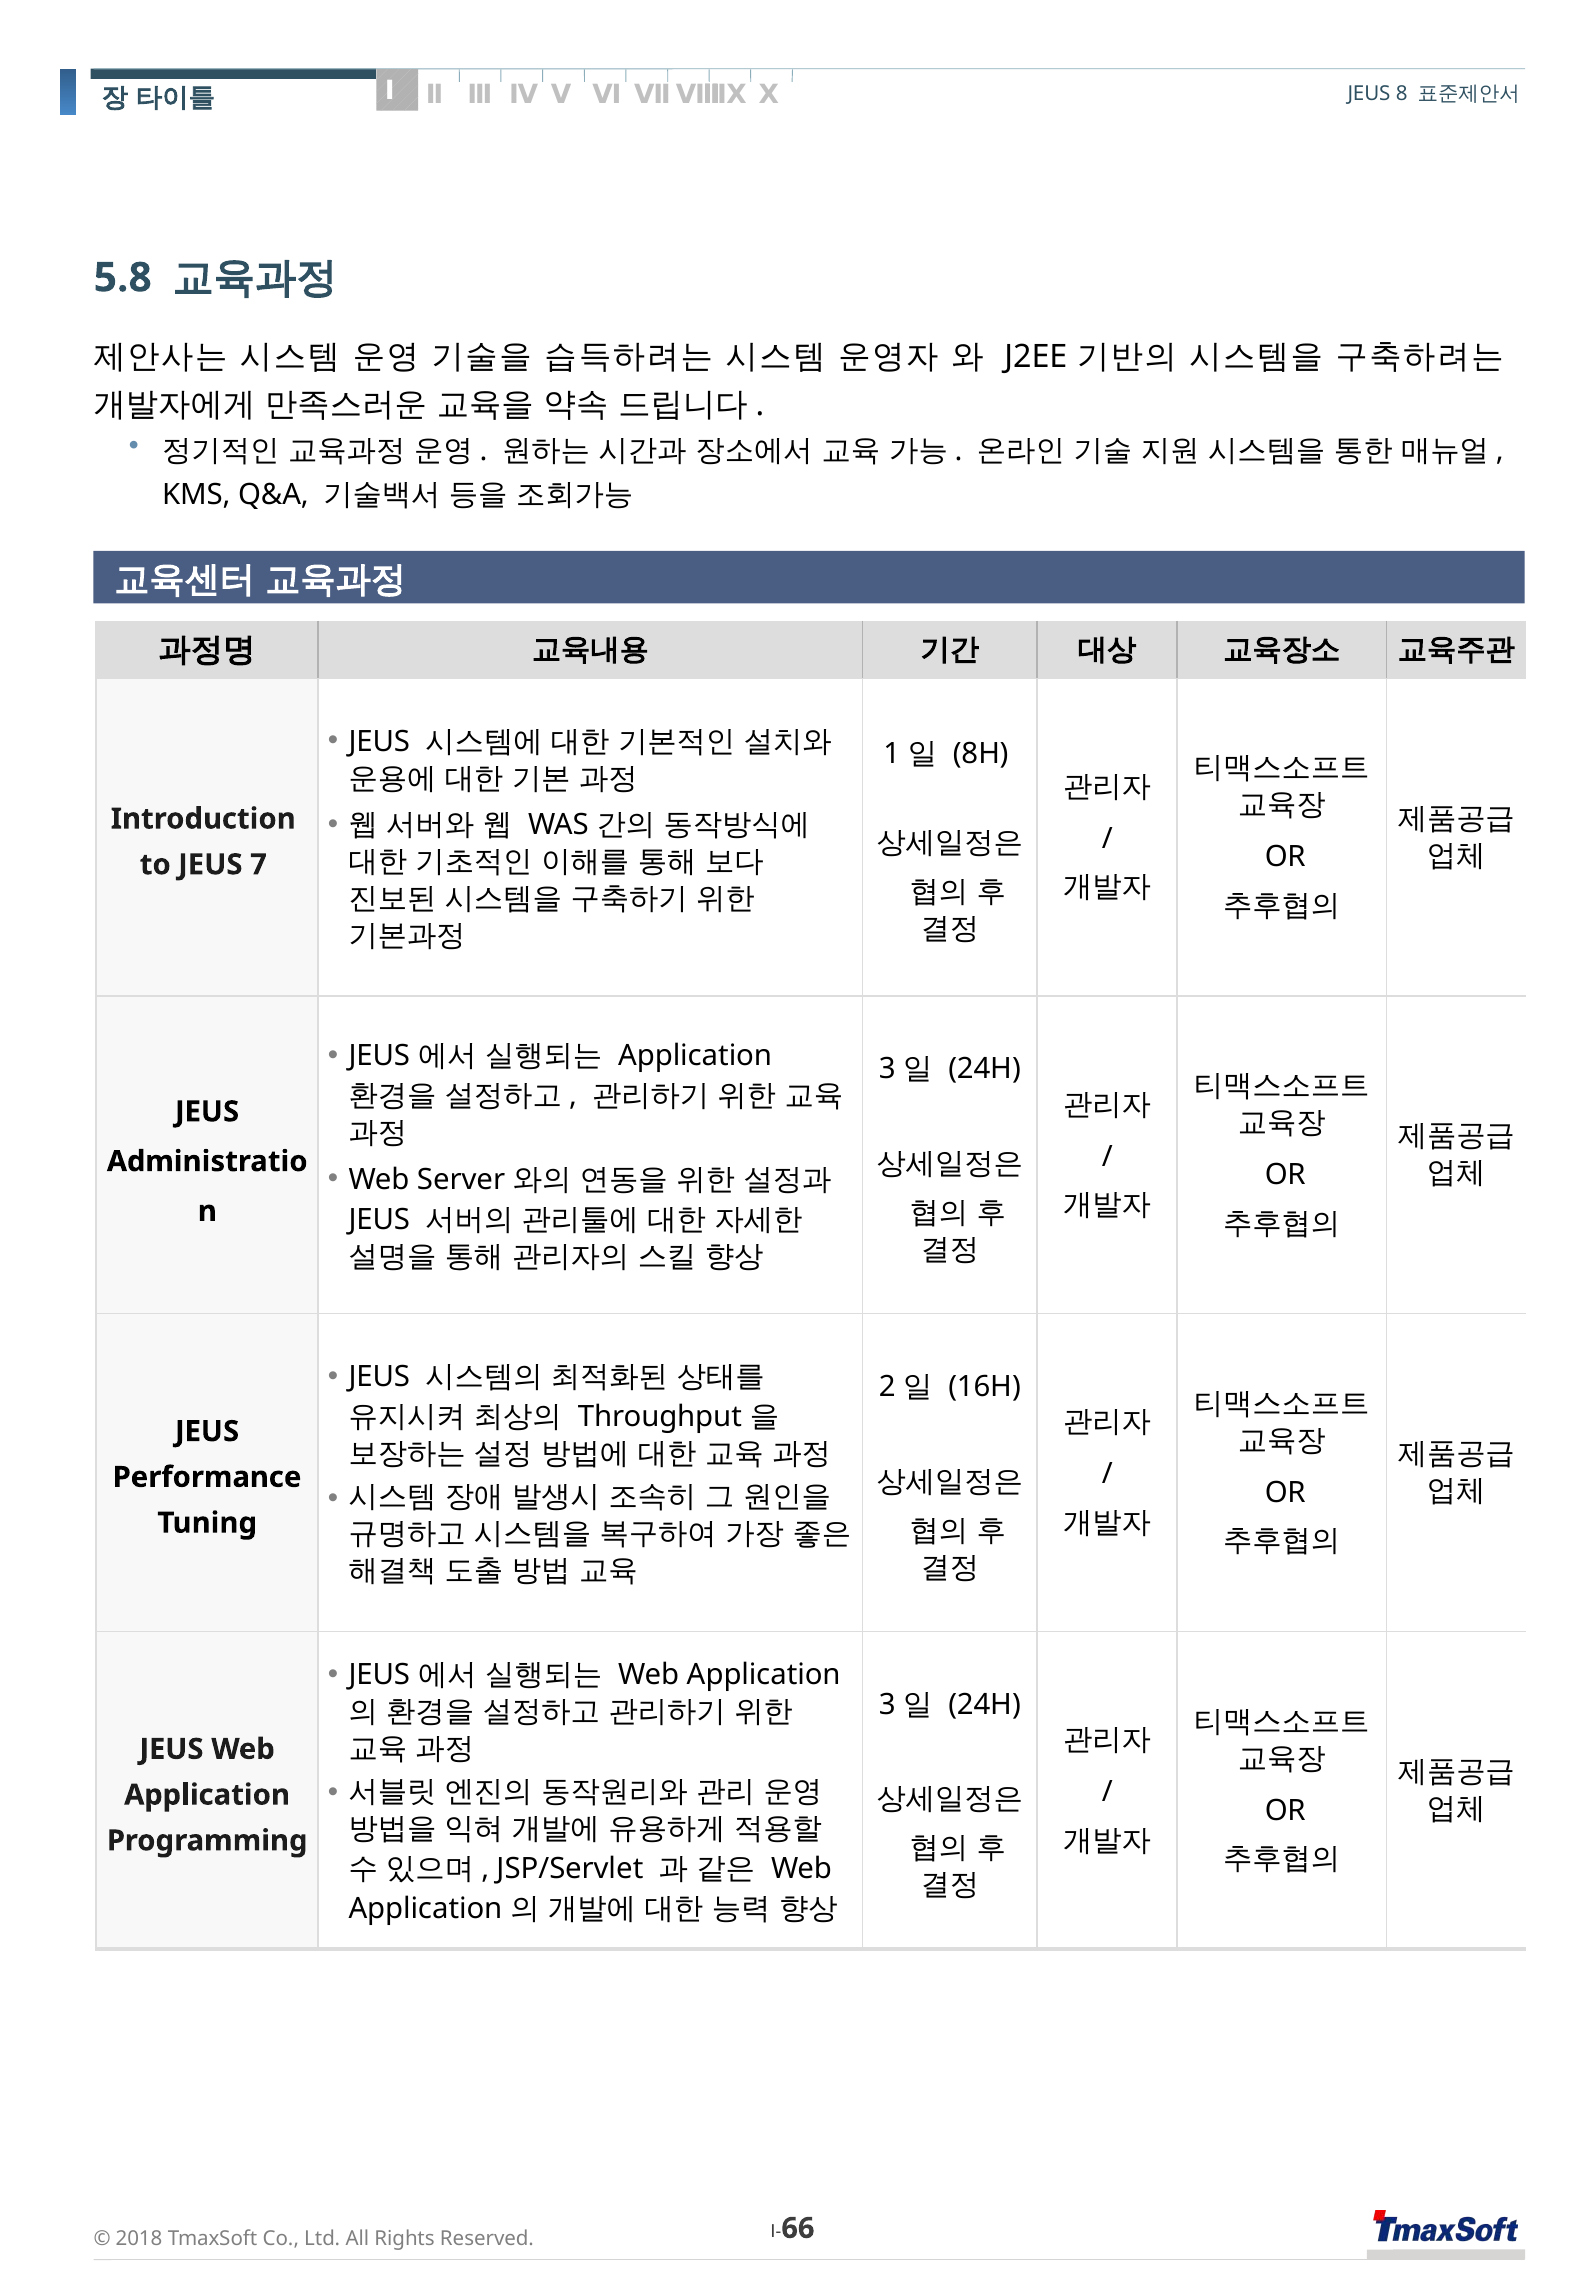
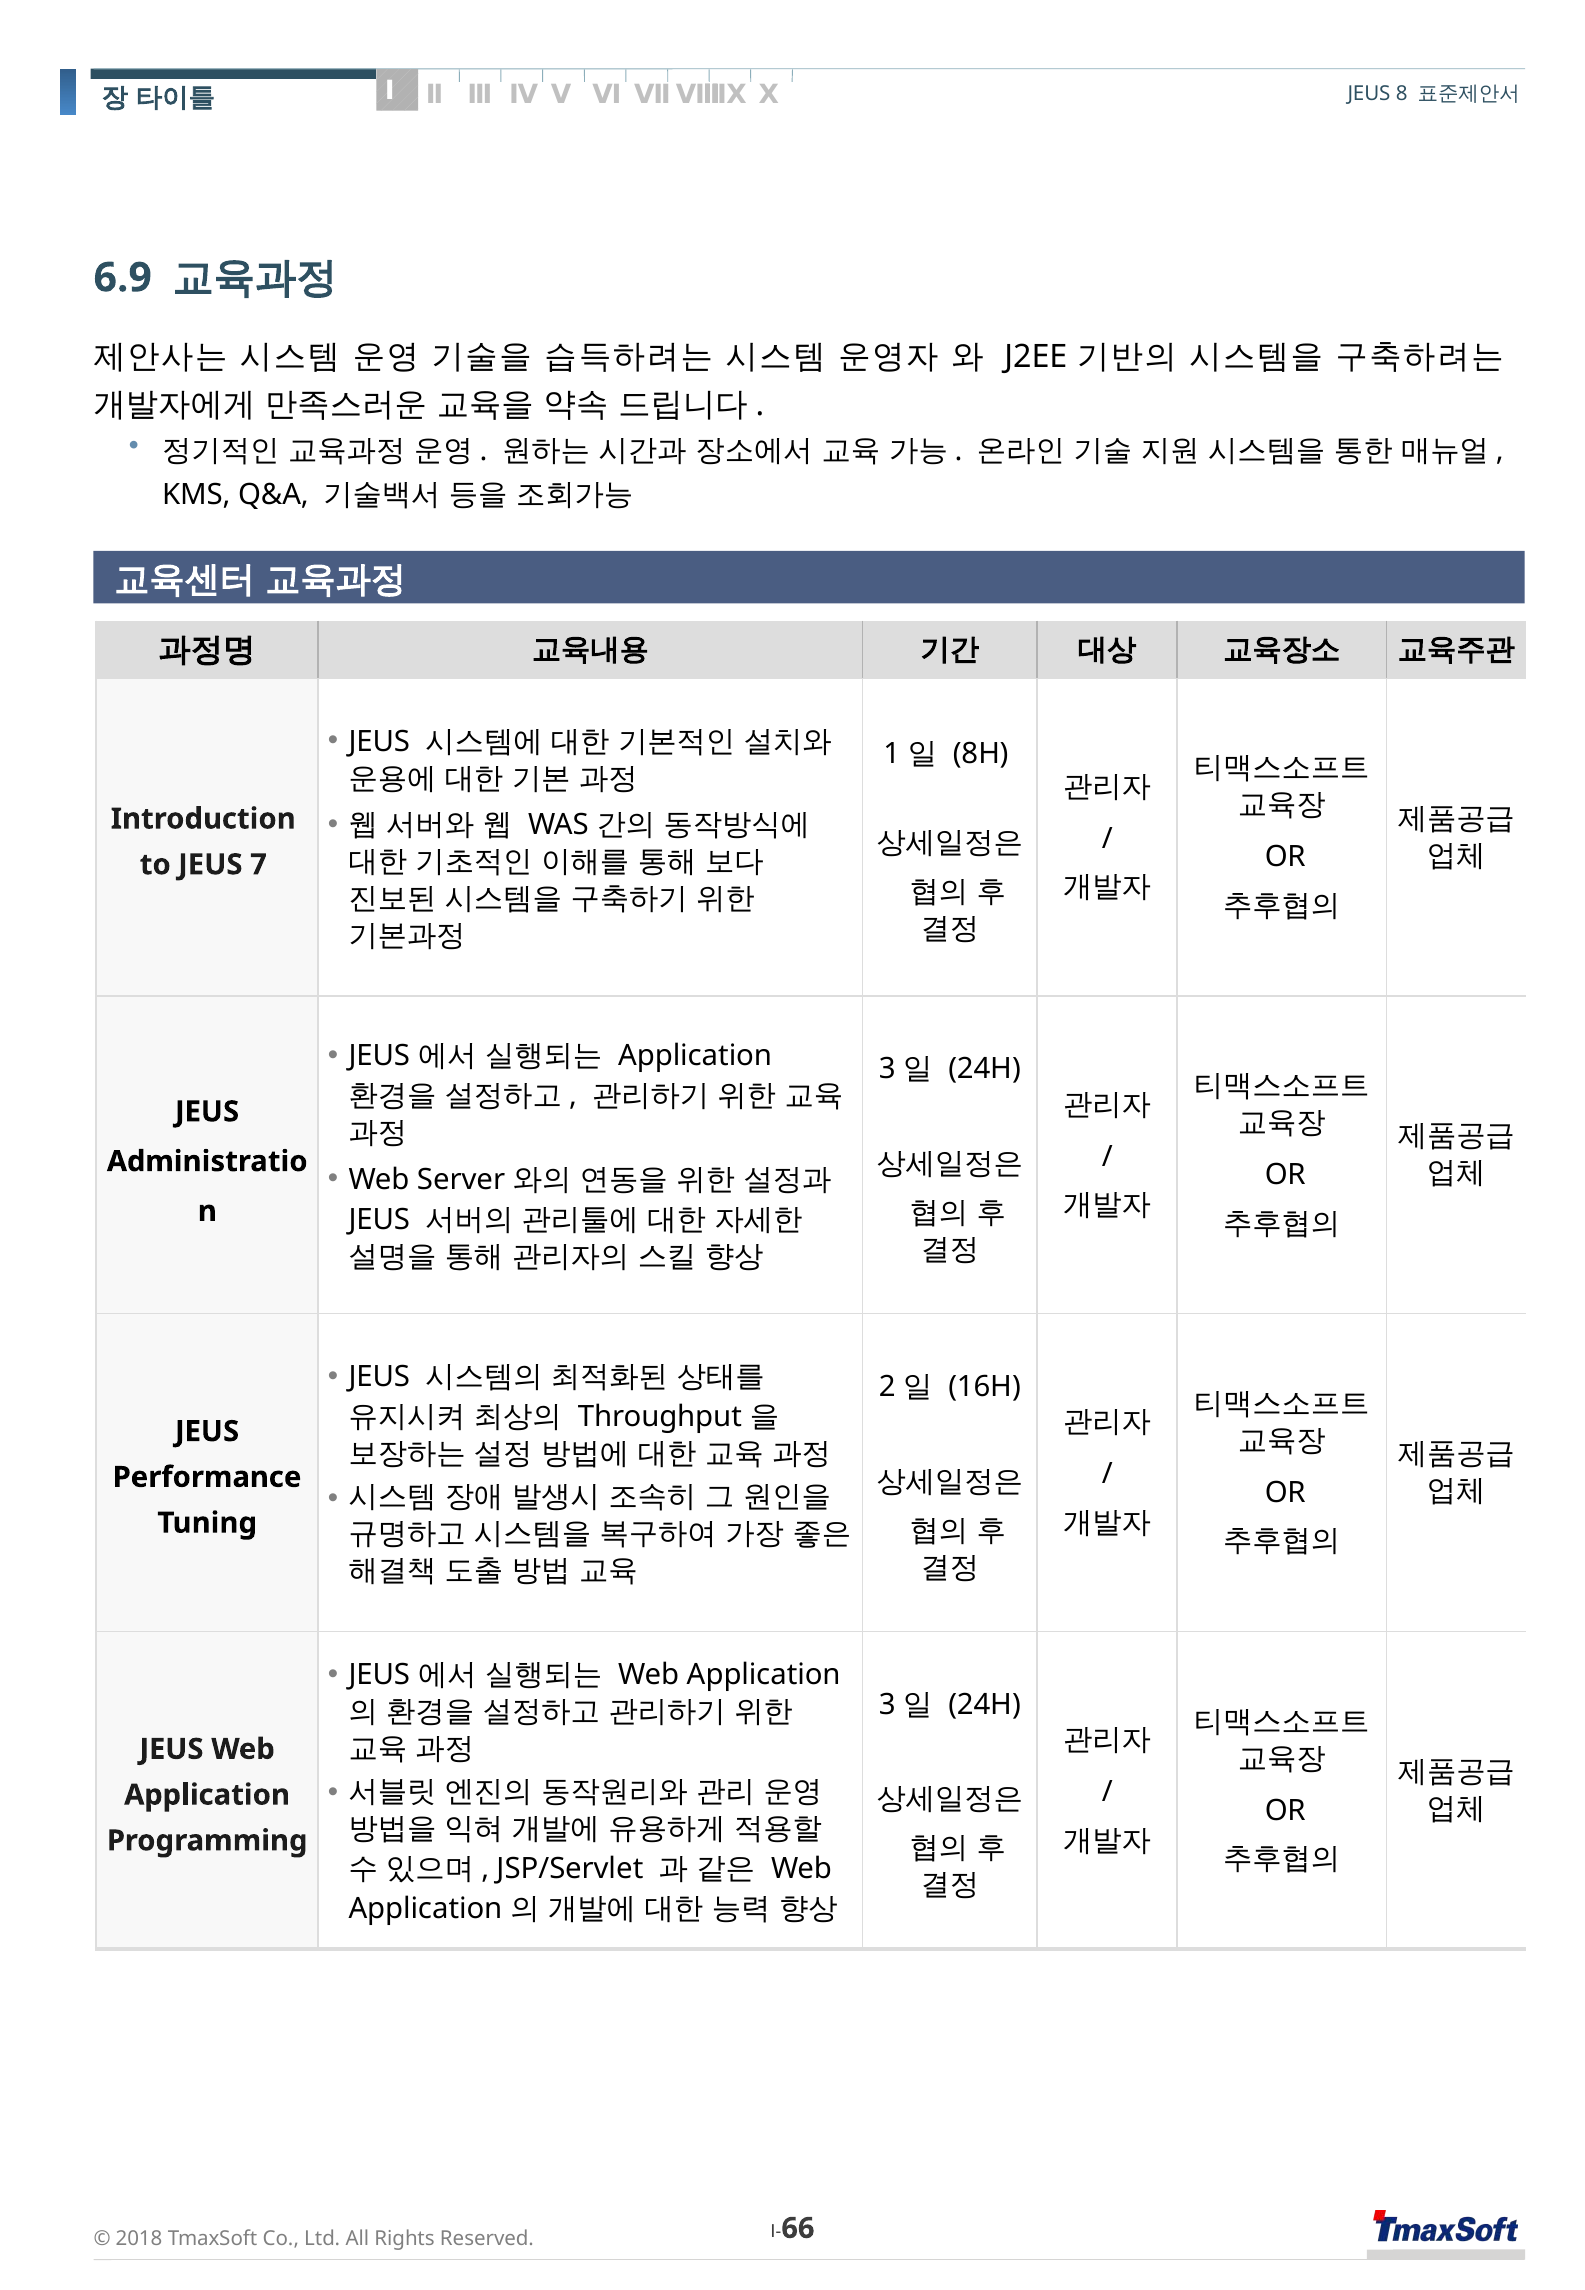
5.8: 5.8 -> 6.9
